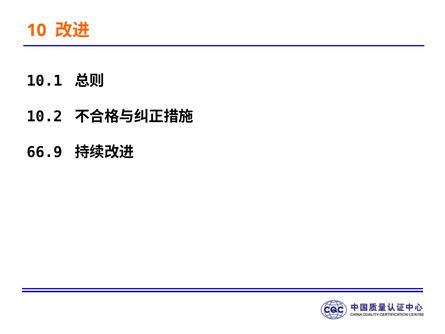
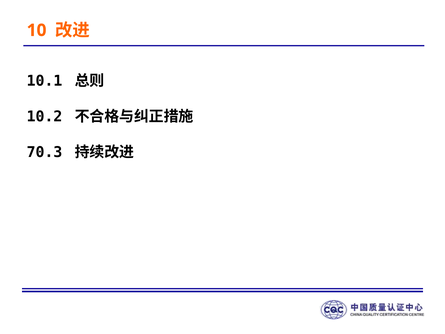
66.9: 66.9 -> 70.3
